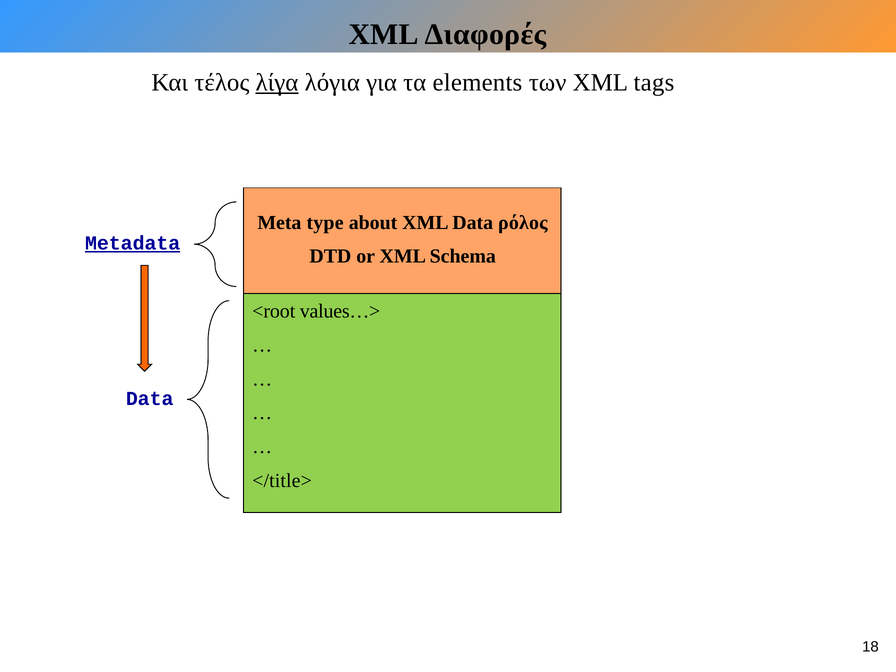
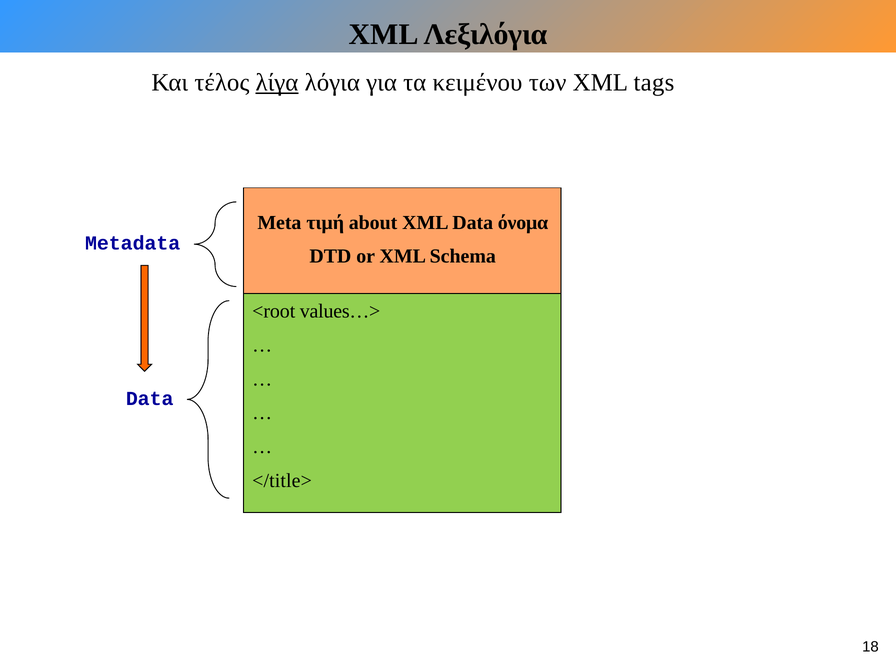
Διαφορές: Διαφορές -> Λεξιλόγια
elements: elements -> κειμένου
type: type -> τιµή
ρόλος: ρόλος -> όνομα
Metadata underline: present -> none
